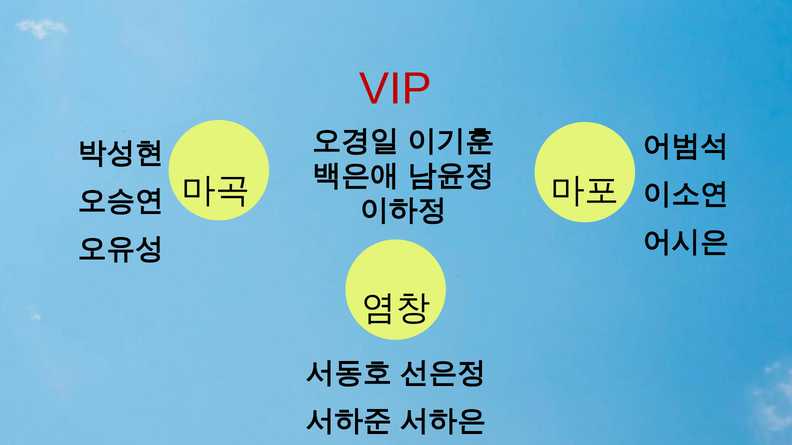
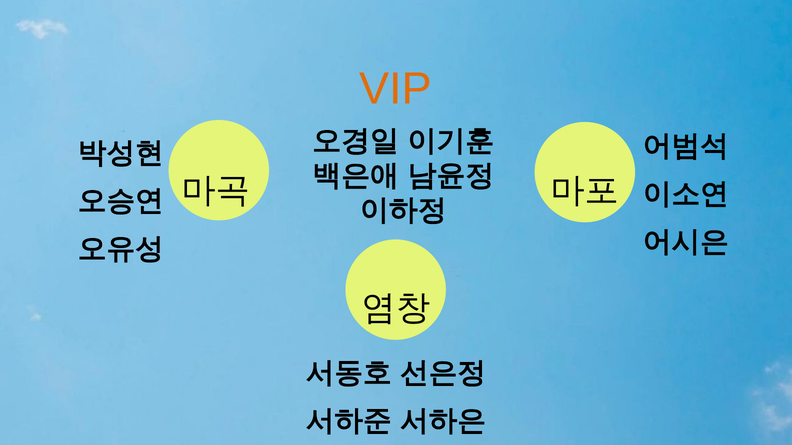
VIP colour: red -> orange
